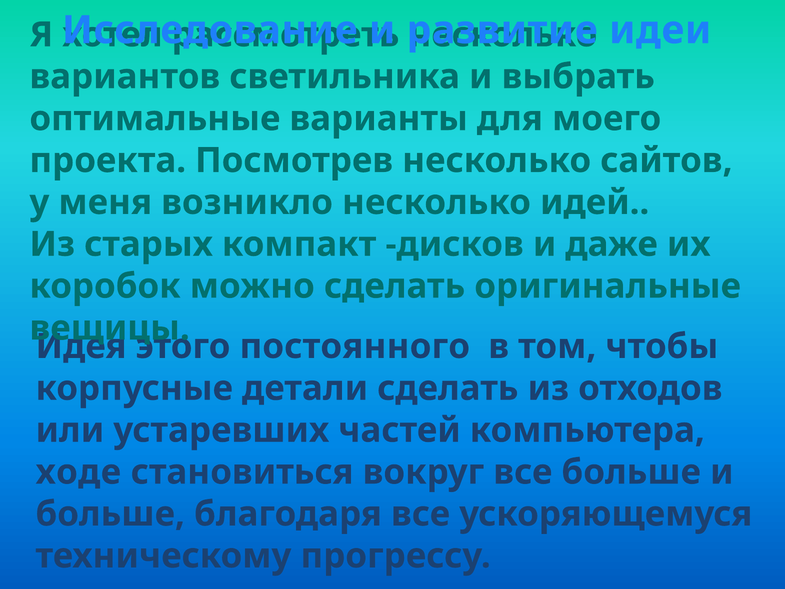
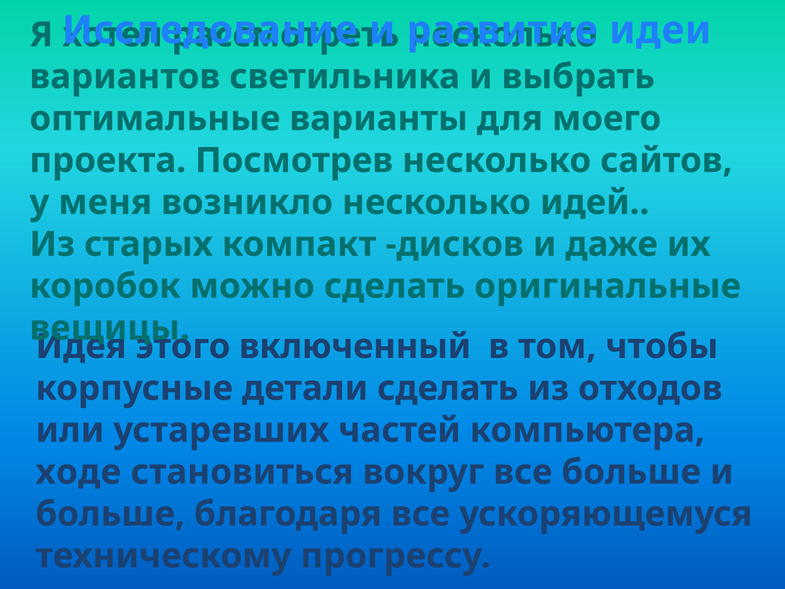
постоянного: постоянного -> включенный
